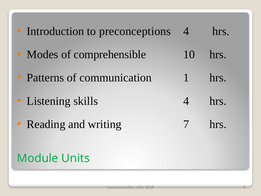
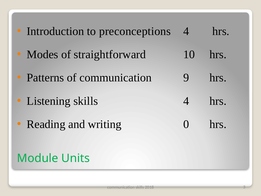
comprehensible: comprehensible -> straightforward
1: 1 -> 9
7: 7 -> 0
